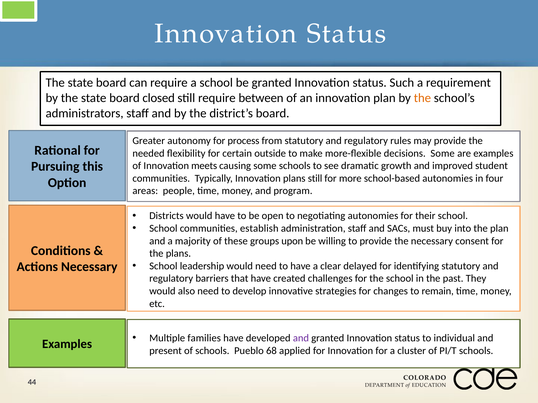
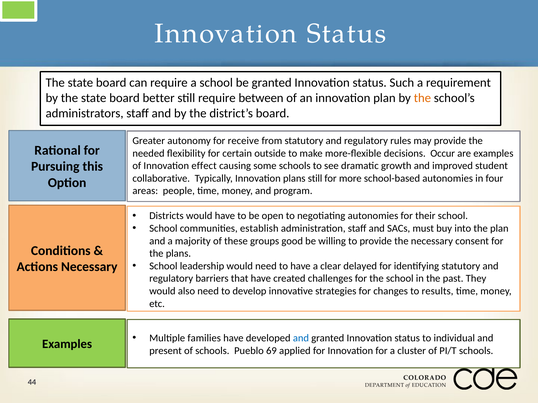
closed: closed -> better
process: process -> receive
decisions Some: Some -> Occur
meets: meets -> effect
communities at (161, 179): communities -> collaborative
upon: upon -> good
remain: remain -> results
and at (301, 338) colour: purple -> blue
68: 68 -> 69
